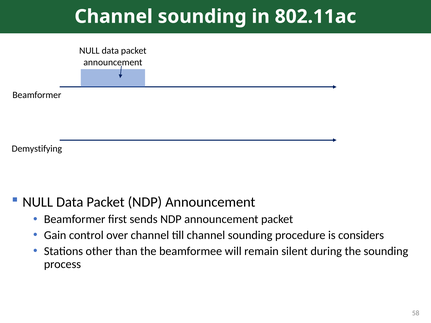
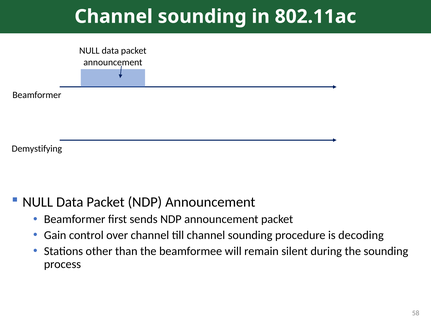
considers: considers -> decoding
